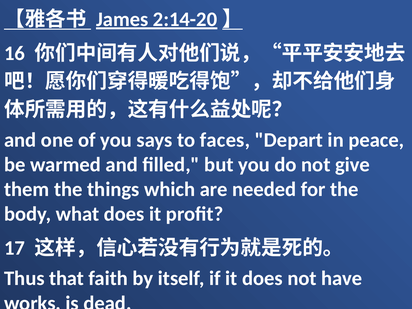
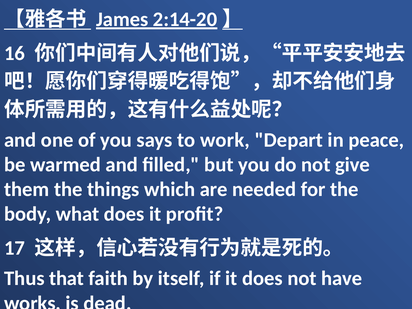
faces: faces -> work
